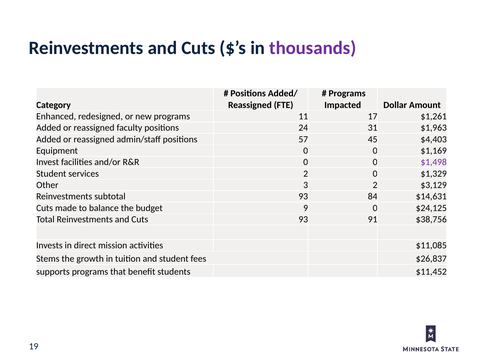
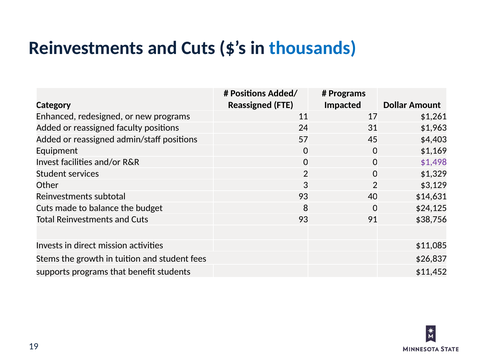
thousands colour: purple -> blue
84: 84 -> 40
9: 9 -> 8
